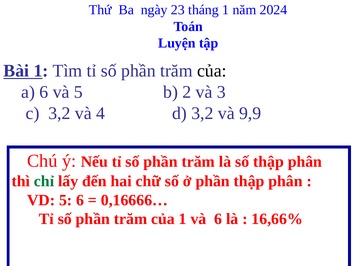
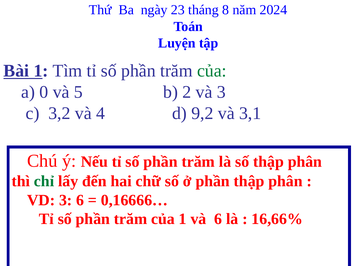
tháng 1: 1 -> 8
của at (212, 71) colour: black -> green
a 6: 6 -> 0
d 3,2: 3,2 -> 9,2
9,9: 9,9 -> 3,1
VD 5: 5 -> 3
